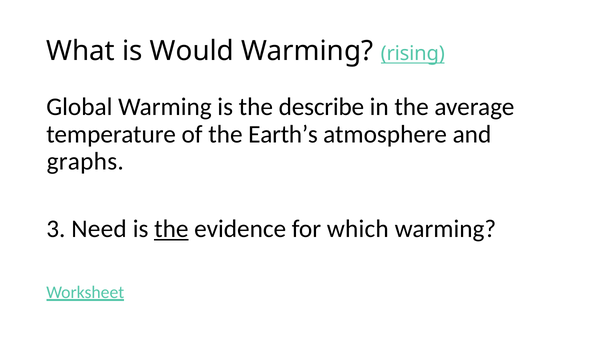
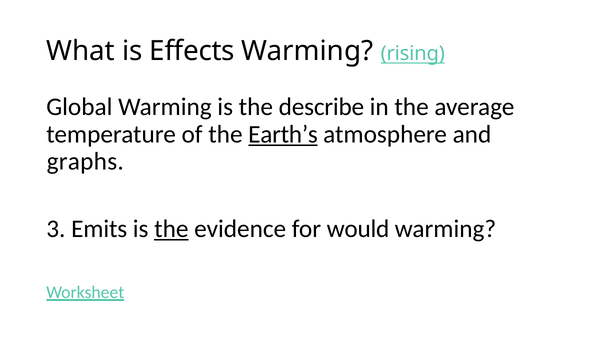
Would: Would -> Effects
Earth’s underline: none -> present
Need: Need -> Emits
which: which -> would
